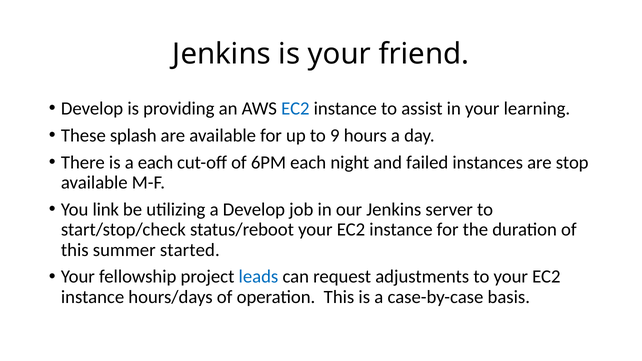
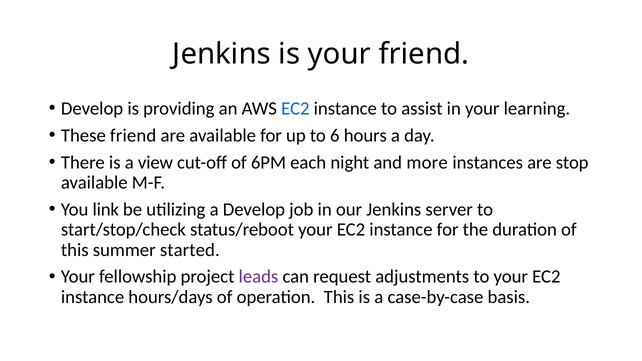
These splash: splash -> friend
9: 9 -> 6
a each: each -> view
failed: failed -> more
leads colour: blue -> purple
